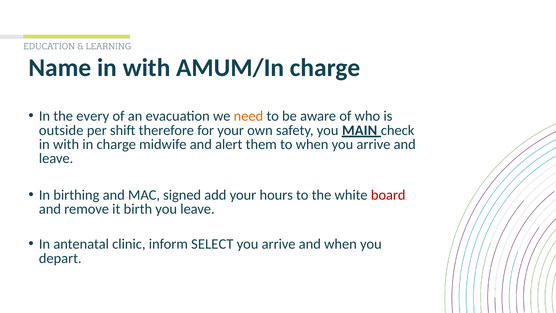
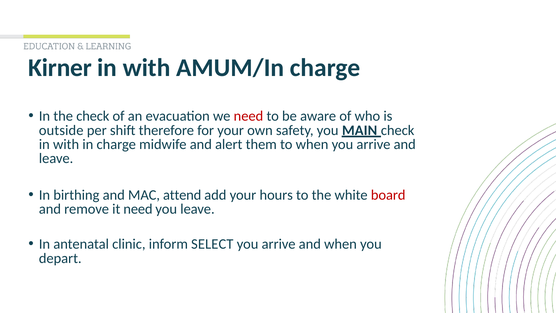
Name: Name -> Kirner
the every: every -> check
need at (248, 116) colour: orange -> red
signed: signed -> attend
it birth: birth -> need
